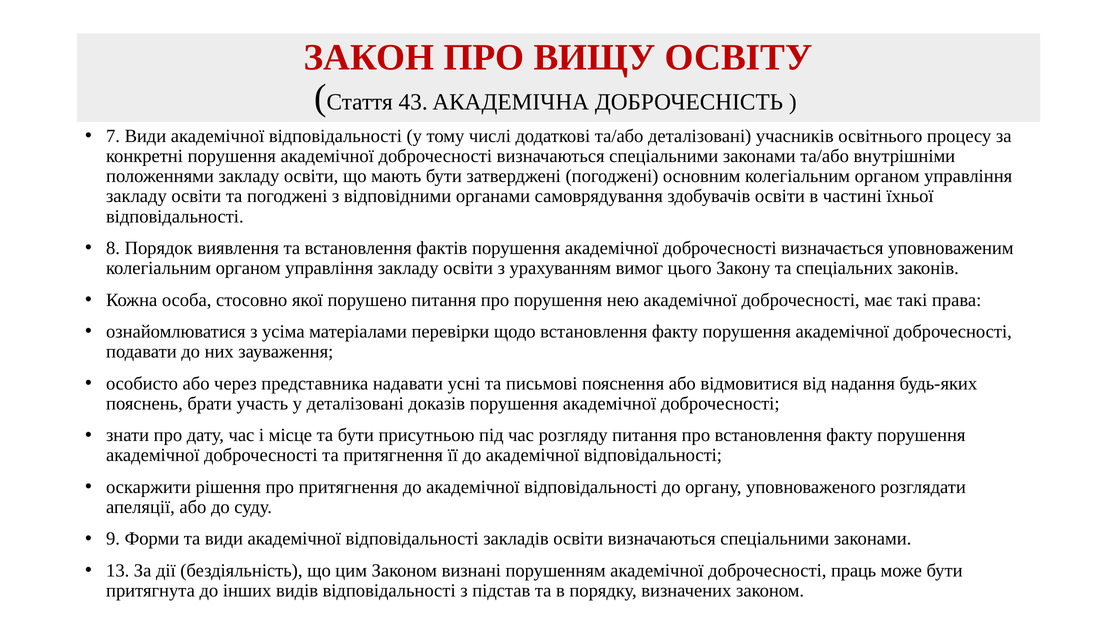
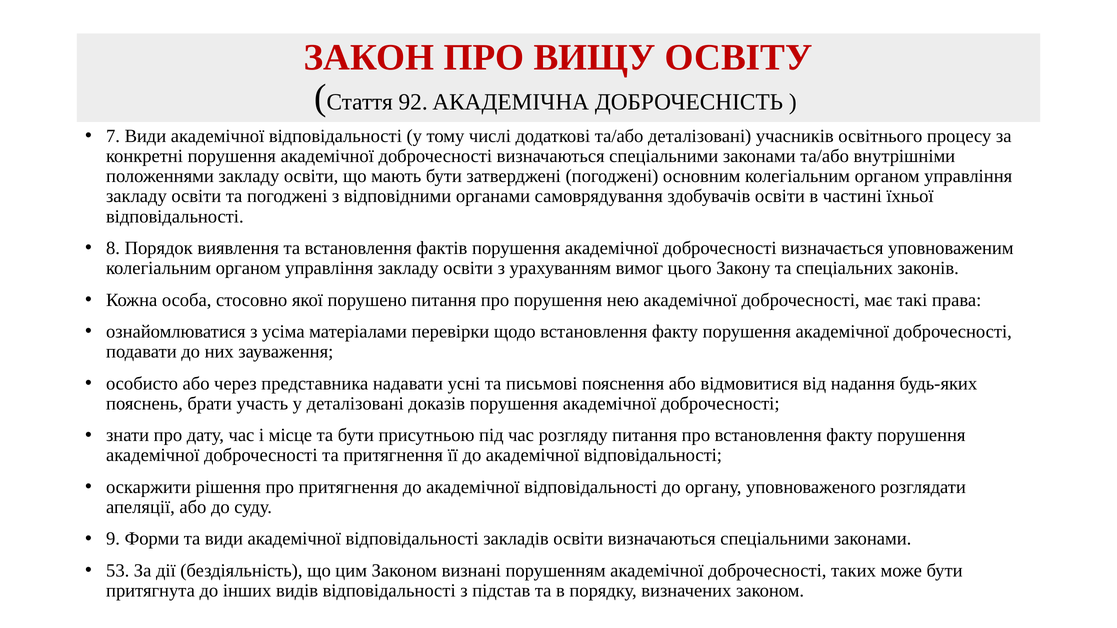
43: 43 -> 92
13: 13 -> 53
праць: праць -> таких
